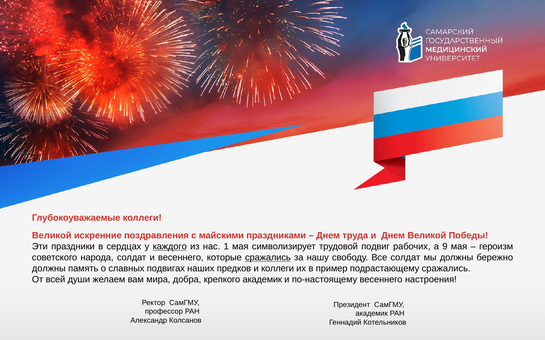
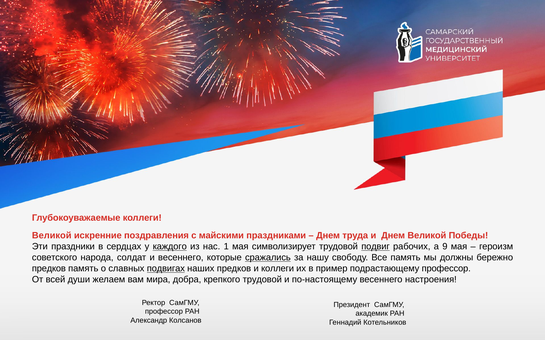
подвиг underline: none -> present
Все солдат: солдат -> память
должны at (49, 269): должны -> предков
подвигах underline: none -> present
подрастающему сражались: сражались -> профессор
крепкого академик: академик -> трудовой
